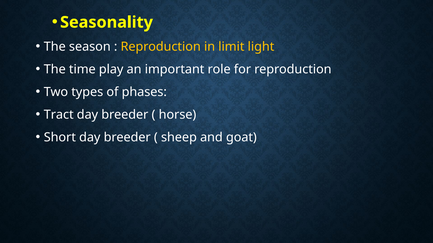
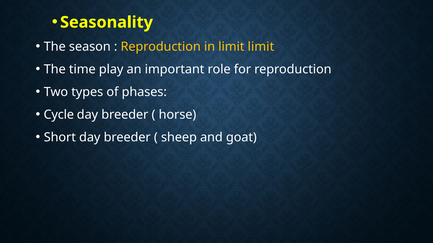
limit light: light -> limit
Tract: Tract -> Cycle
